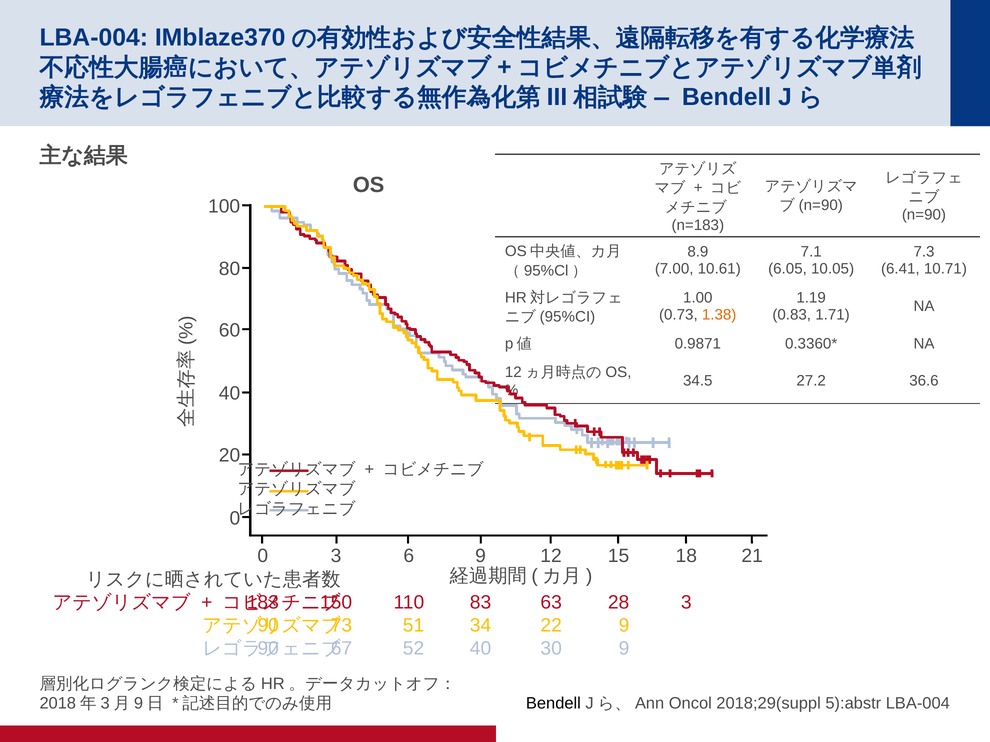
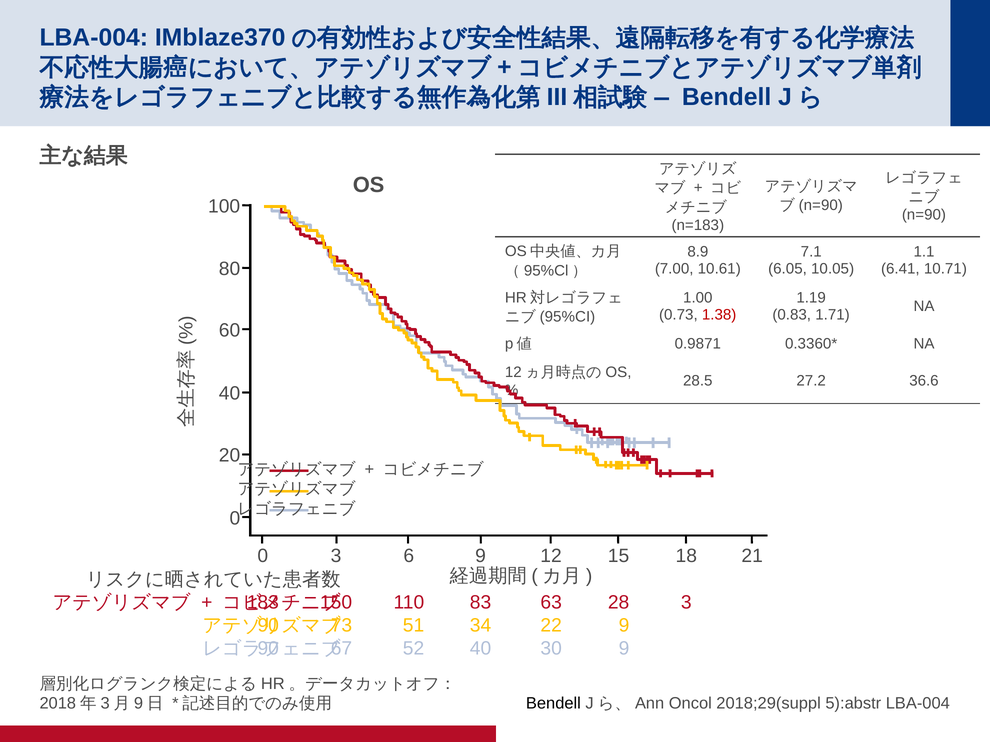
7.3: 7.3 -> 1.1
1.38 colour: orange -> red
34.5: 34.5 -> 28.5
